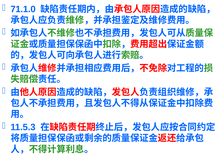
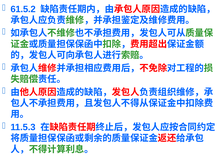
71.1.0: 71.1.0 -> 61.5.2
